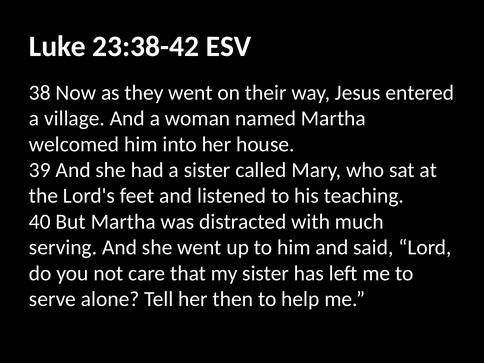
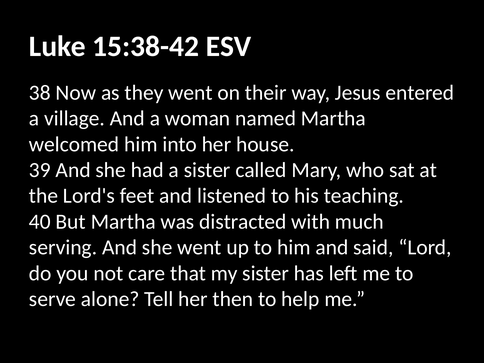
23:38-42: 23:38-42 -> 15:38-42
